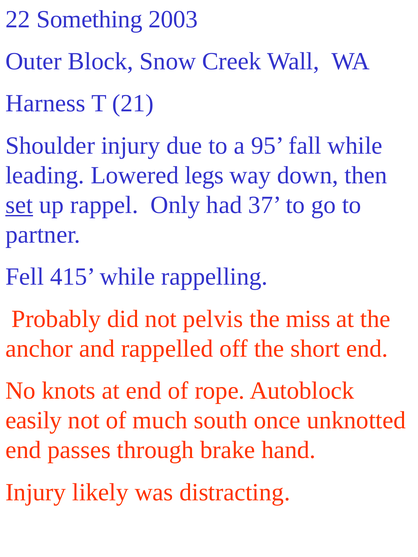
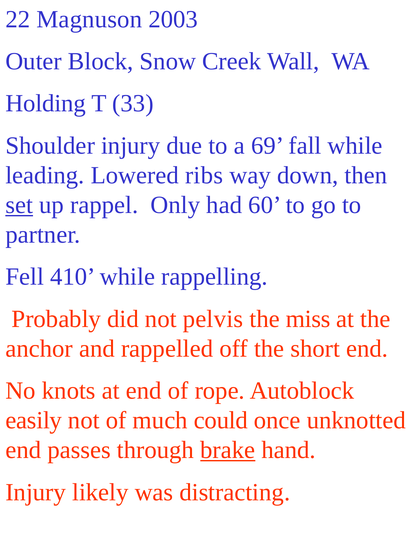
Something: Something -> Magnuson
Harness: Harness -> Holding
21: 21 -> 33
95: 95 -> 69
legs: legs -> ribs
37: 37 -> 60
415: 415 -> 410
south: south -> could
brake underline: none -> present
